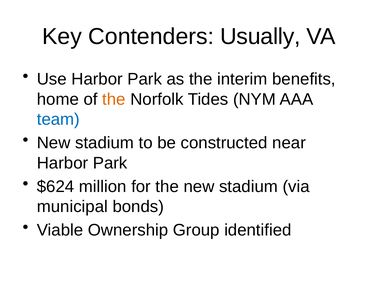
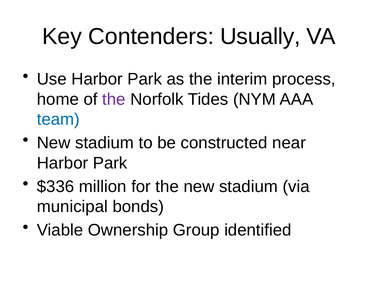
benefits: benefits -> process
the at (114, 99) colour: orange -> purple
$624: $624 -> $336
